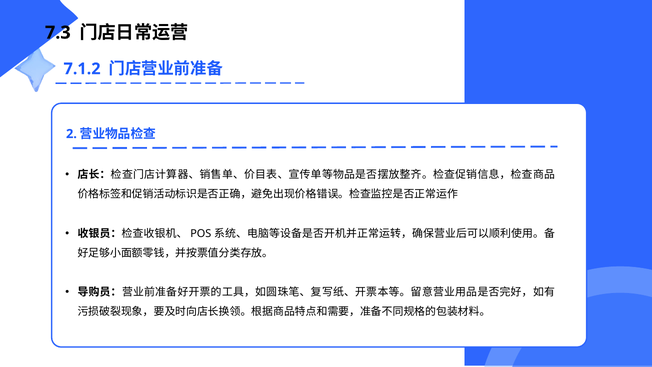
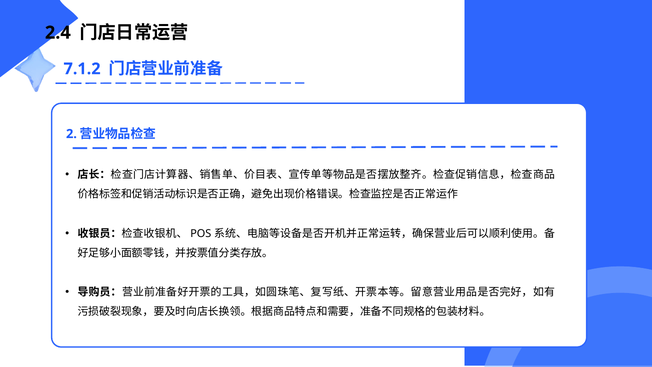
7.3: 7.3 -> 2.4
